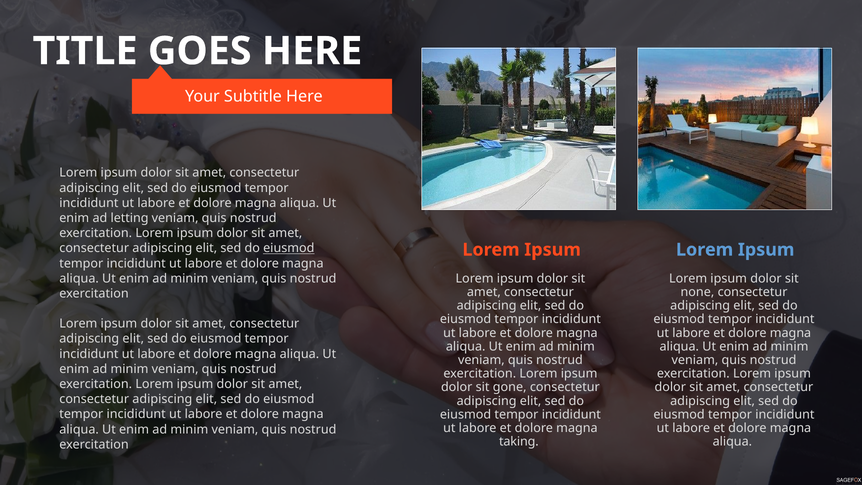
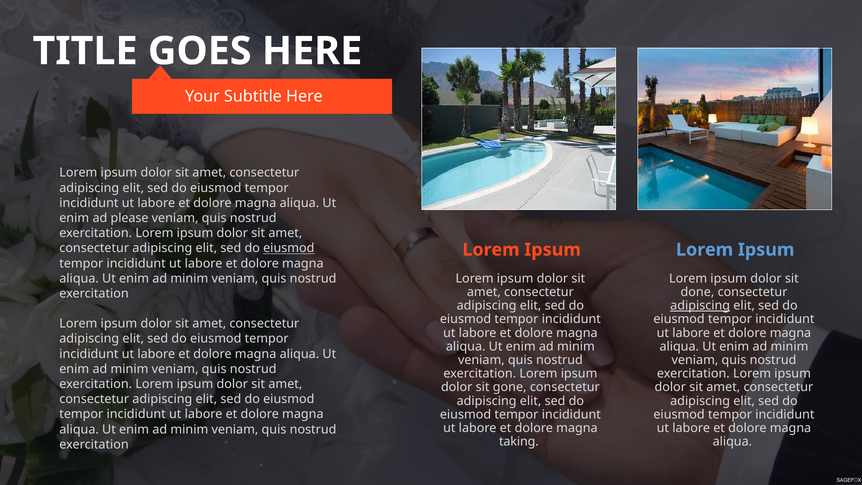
letting: letting -> please
none: none -> done
adipiscing at (700, 306) underline: none -> present
